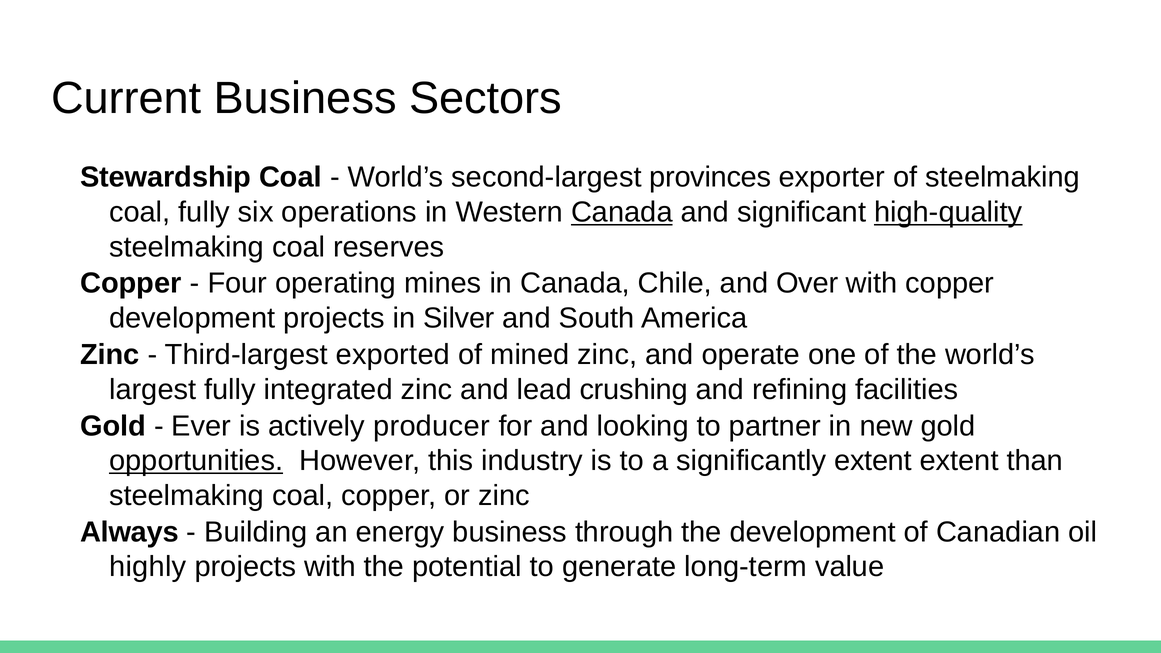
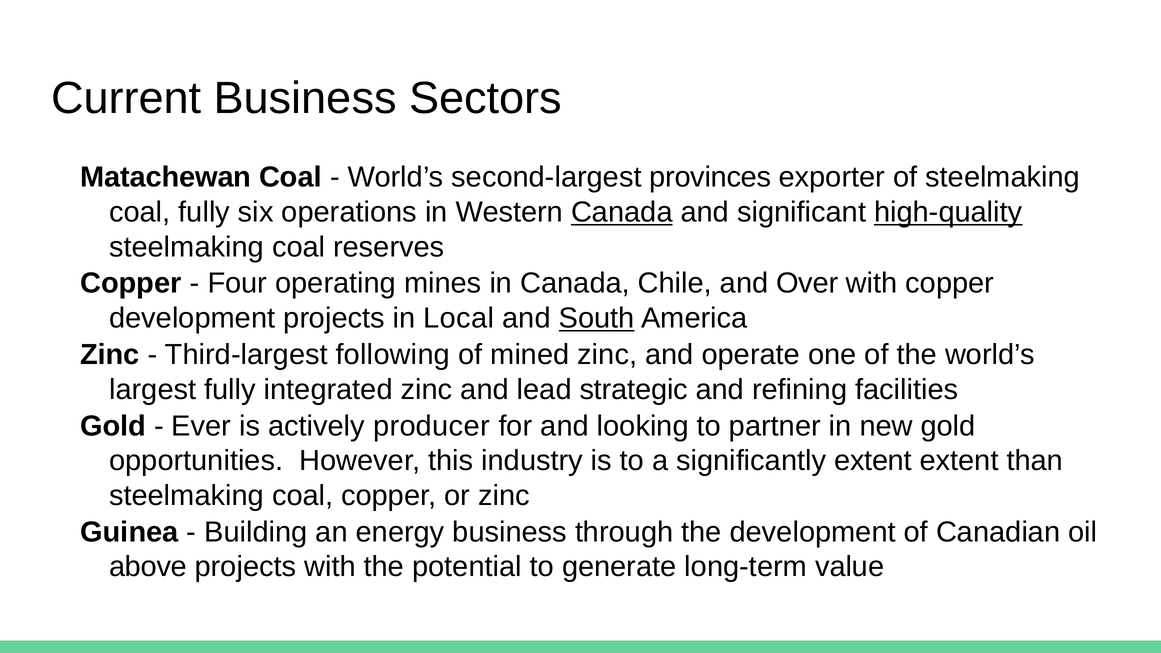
Stewardship: Stewardship -> Matachewan
Silver: Silver -> Local
South underline: none -> present
exported: exported -> following
crushing: crushing -> strategic
opportunities underline: present -> none
Always: Always -> Guinea
highly: highly -> above
